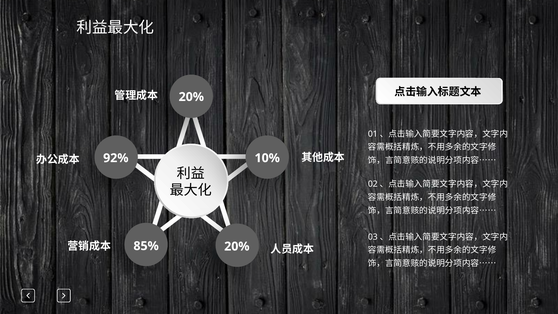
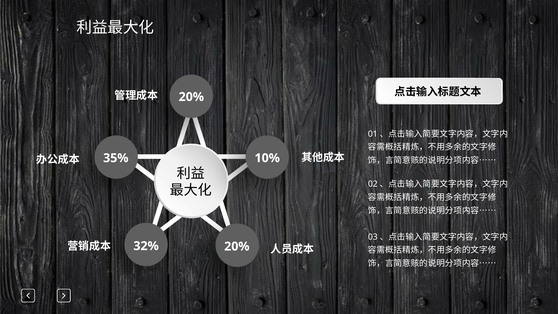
92%: 92% -> 35%
85%: 85% -> 32%
